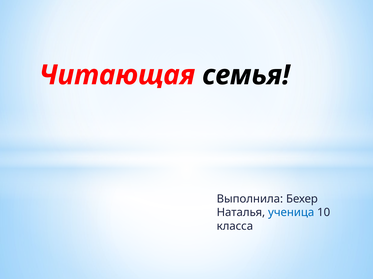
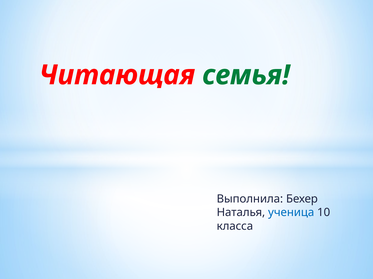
семья colour: black -> green
